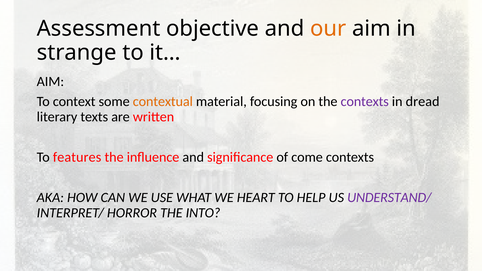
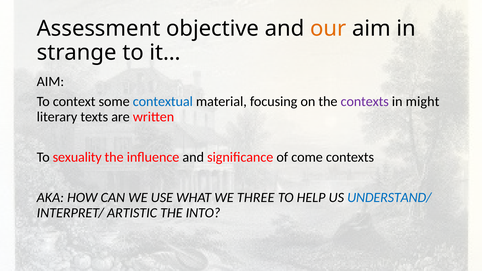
contextual colour: orange -> blue
dread: dread -> might
features: features -> sexuality
HEART: HEART -> THREE
UNDERSTAND/ colour: purple -> blue
HORROR: HORROR -> ARTISTIC
